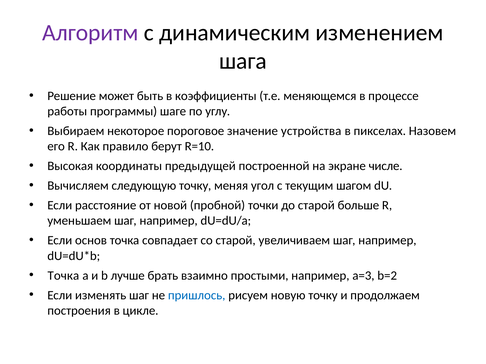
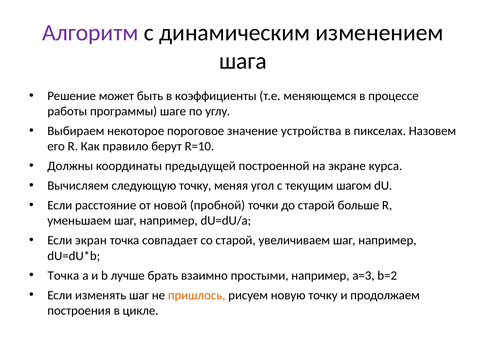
Высокая: Высокая -> Должны
числе: числе -> курса
основ: основ -> экран
пришлось colour: blue -> orange
